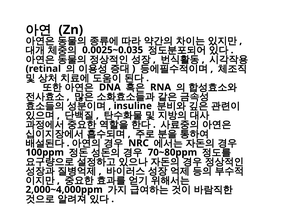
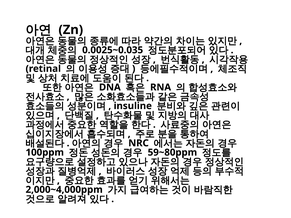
70~80ppm: 70~80ppm -> 59~80ppm
